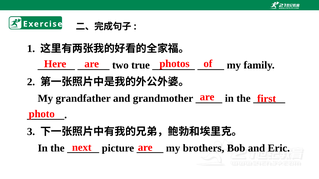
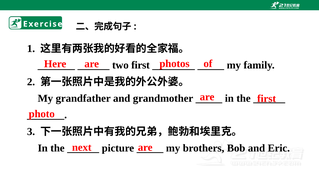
two true: true -> first
